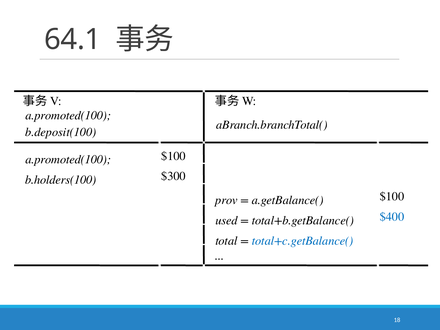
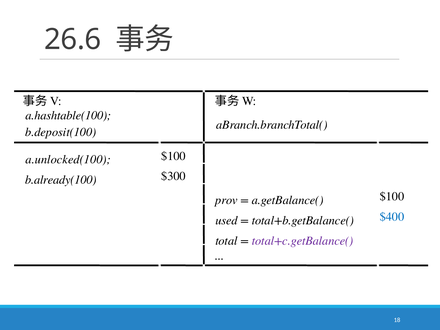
64.1: 64.1 -> 26.6
a.promoted(100 at (68, 115): a.promoted(100 -> a.hashtable(100
a.promoted(100 at (68, 160): a.promoted(100 -> a.unlocked(100
b.holders(100: b.holders(100 -> b.already(100
total+c.getBalance( colour: blue -> purple
